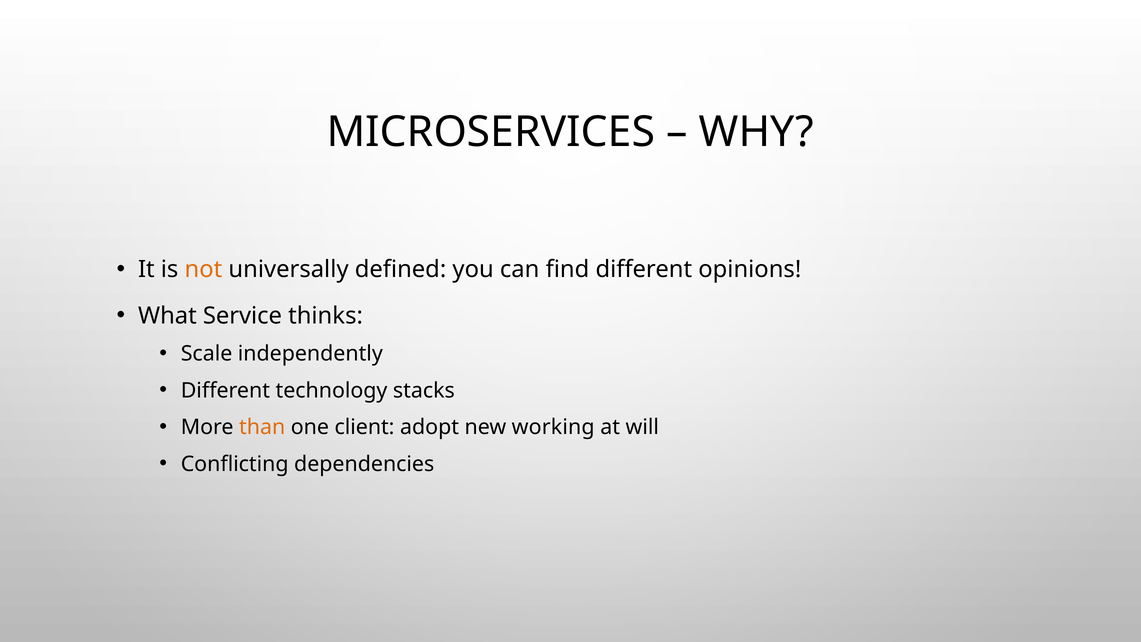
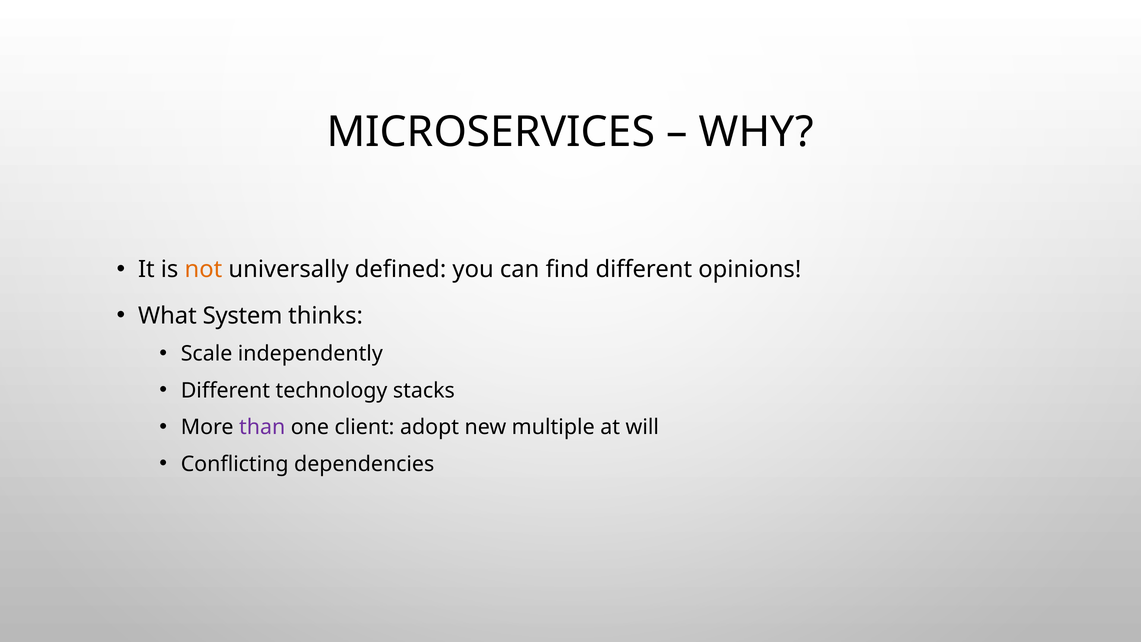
Service: Service -> System
than colour: orange -> purple
working: working -> multiple
